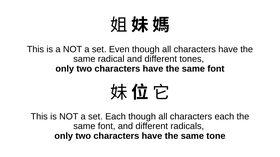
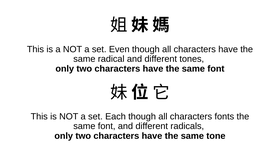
characters each: each -> fonts
